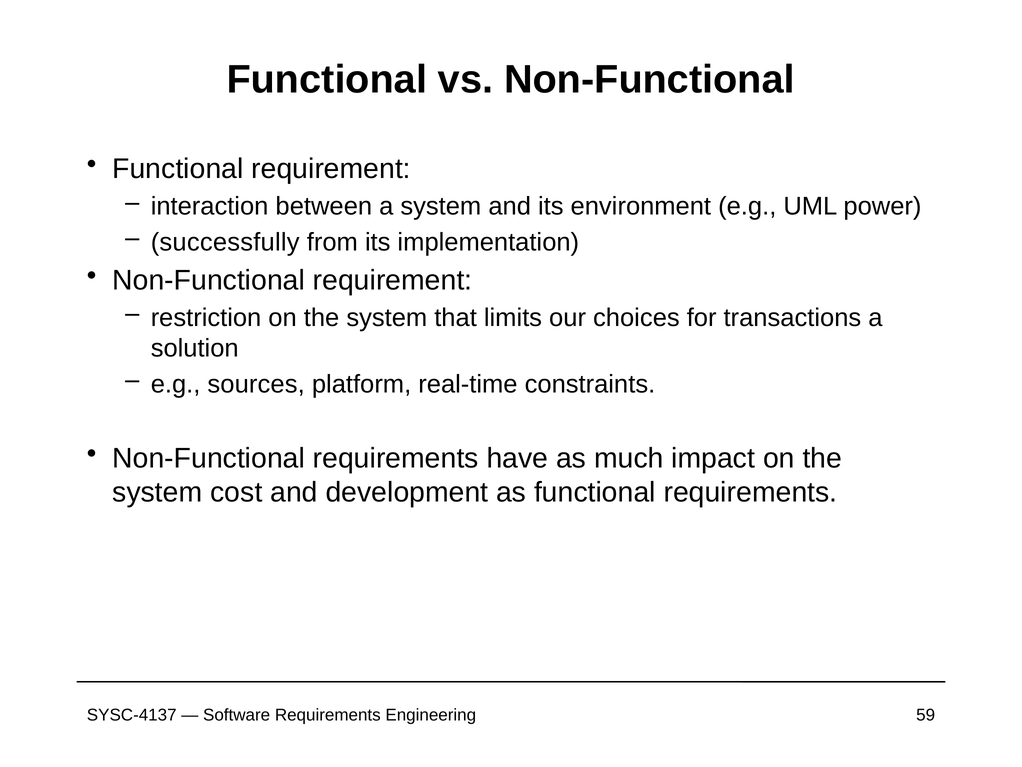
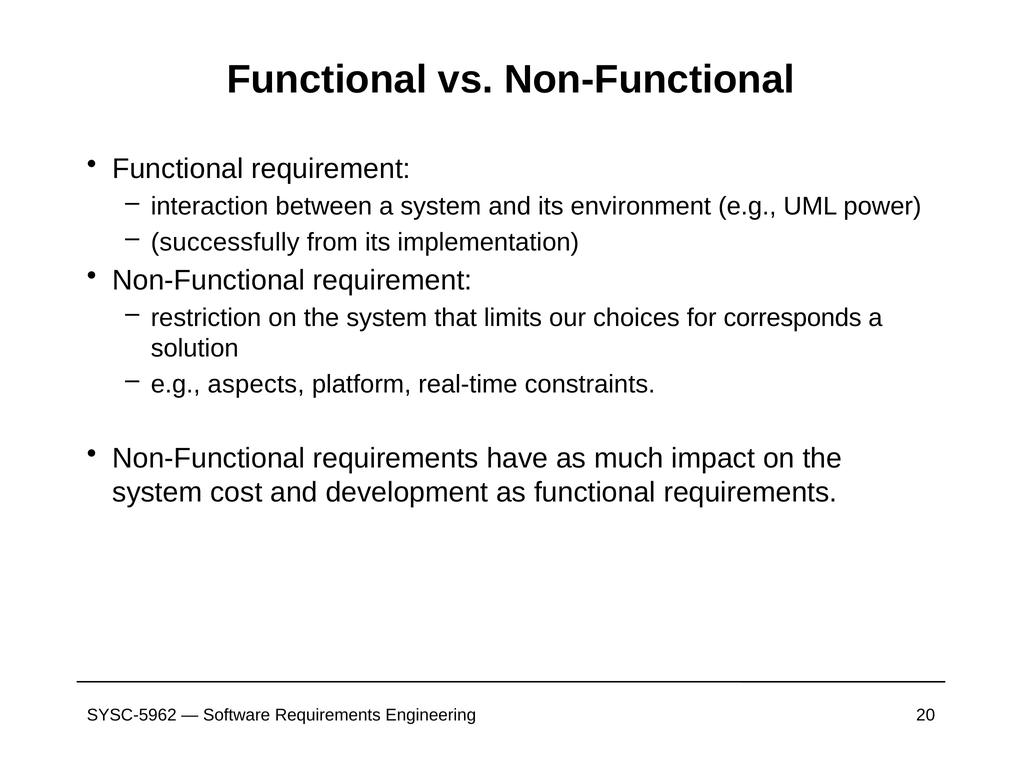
transactions: transactions -> corresponds
sources: sources -> aspects
SYSC-4137: SYSC-4137 -> SYSC-5962
59: 59 -> 20
